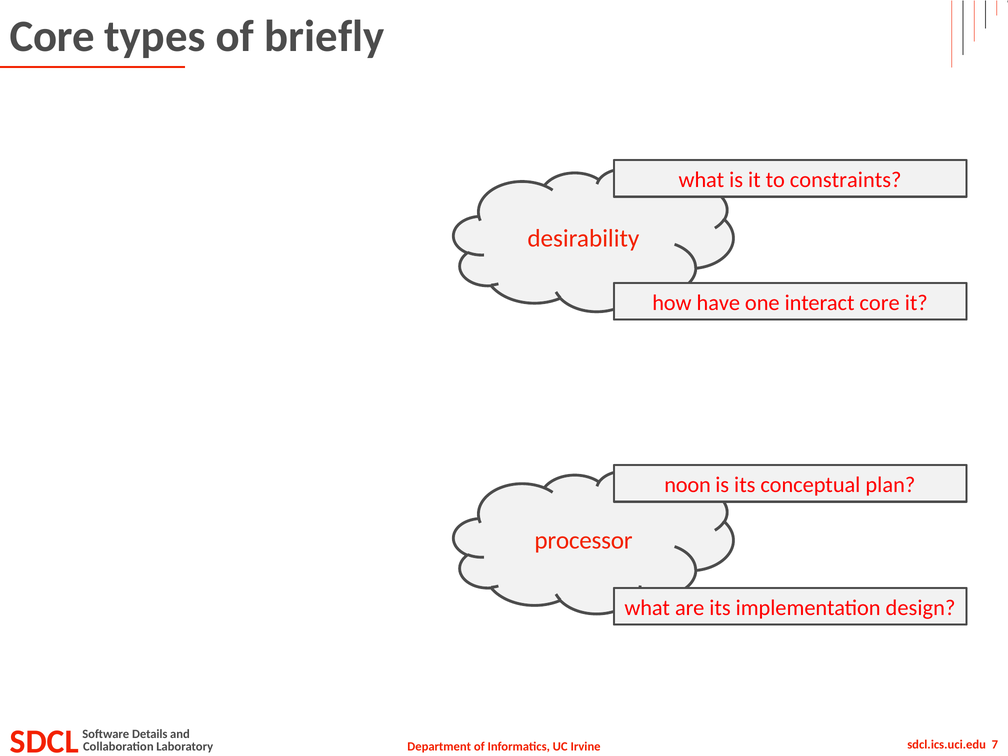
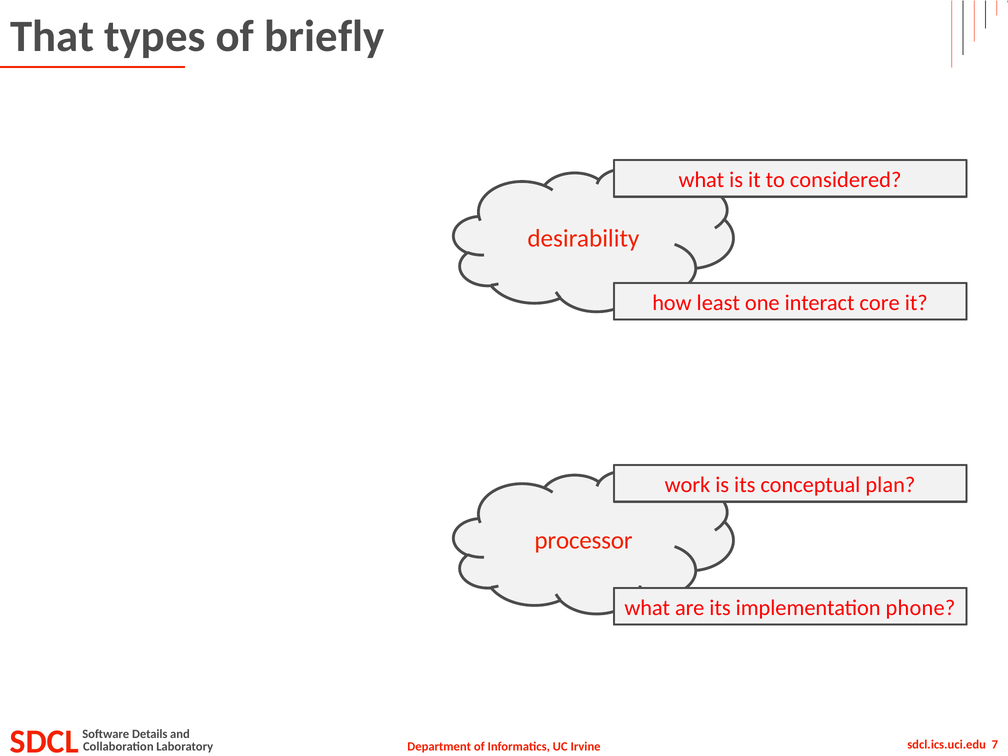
Core at (52, 37): Core -> That
constraints: constraints -> considered
have: have -> least
noon: noon -> work
design: design -> phone
